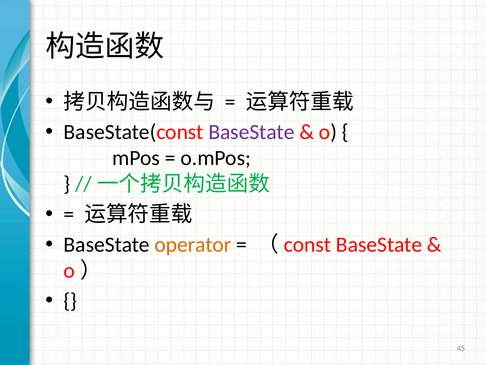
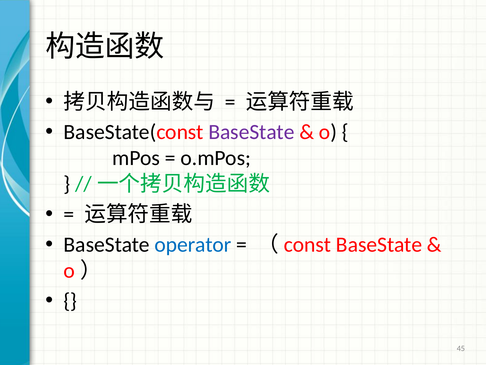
operator colour: orange -> blue
